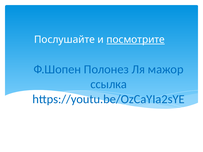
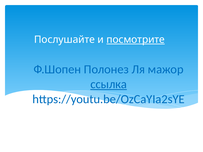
ссылка underline: none -> present
